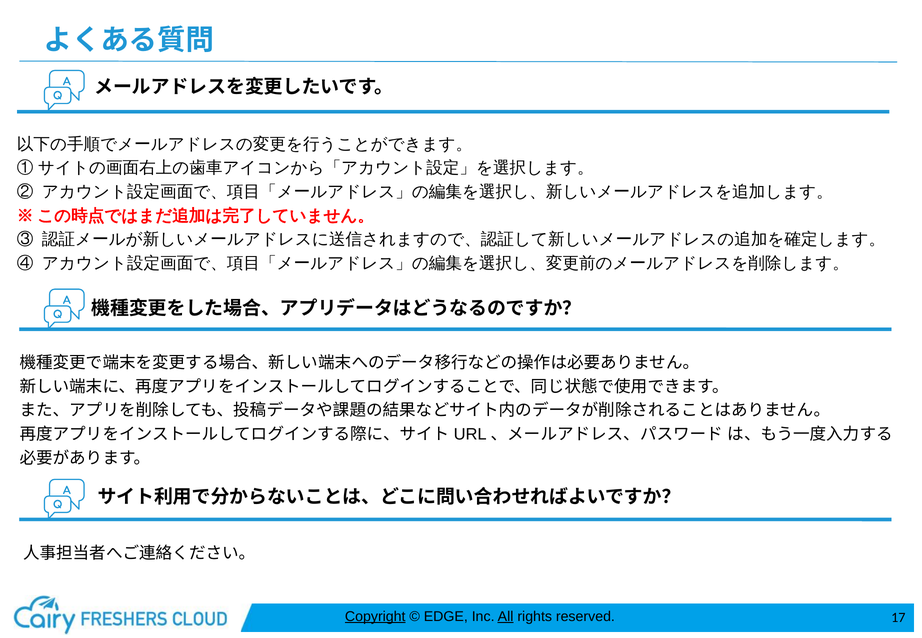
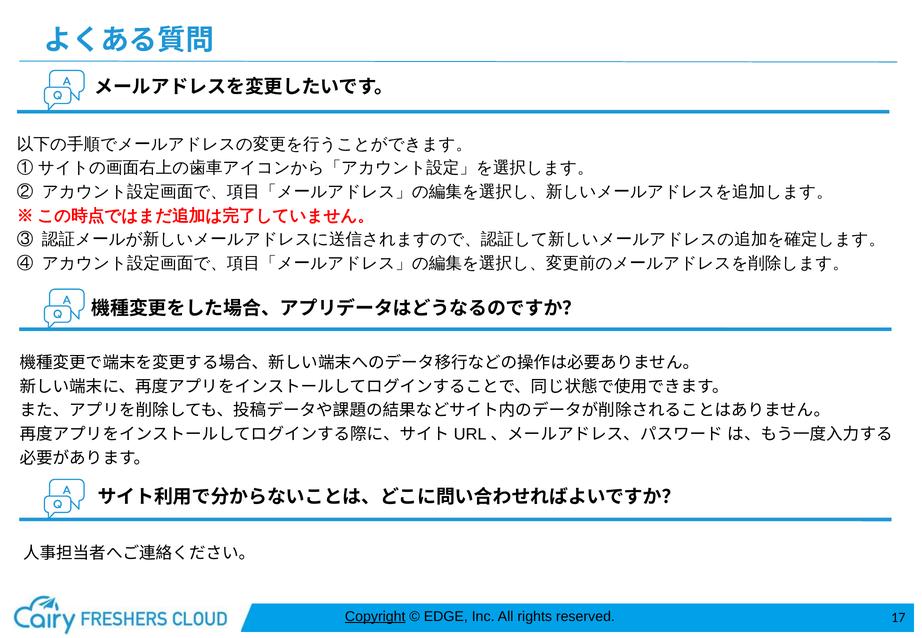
All underline: present -> none
